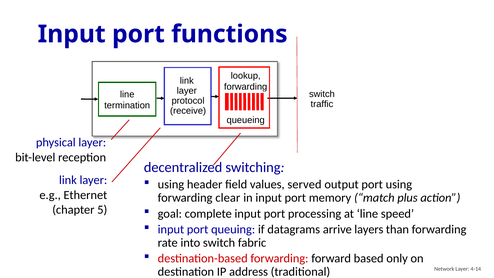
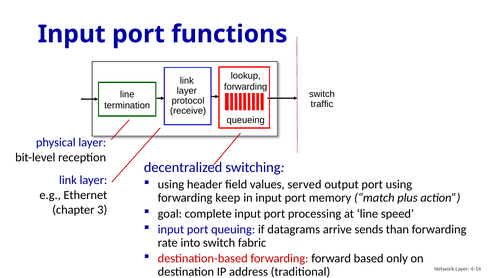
clear: clear -> keep
5: 5 -> 3
layers: layers -> sends
